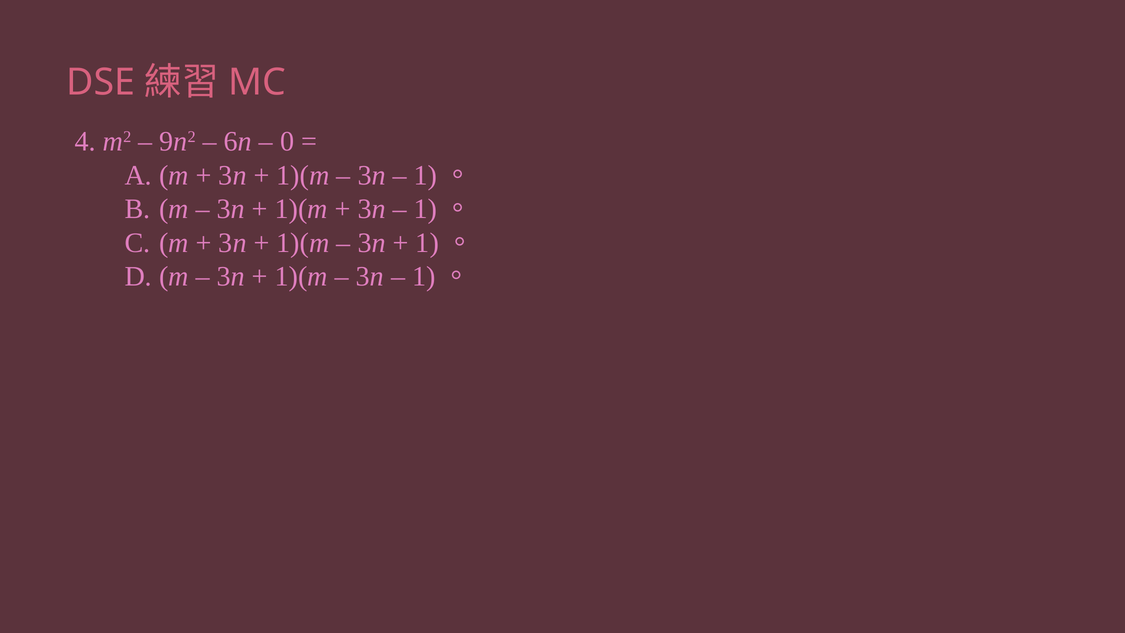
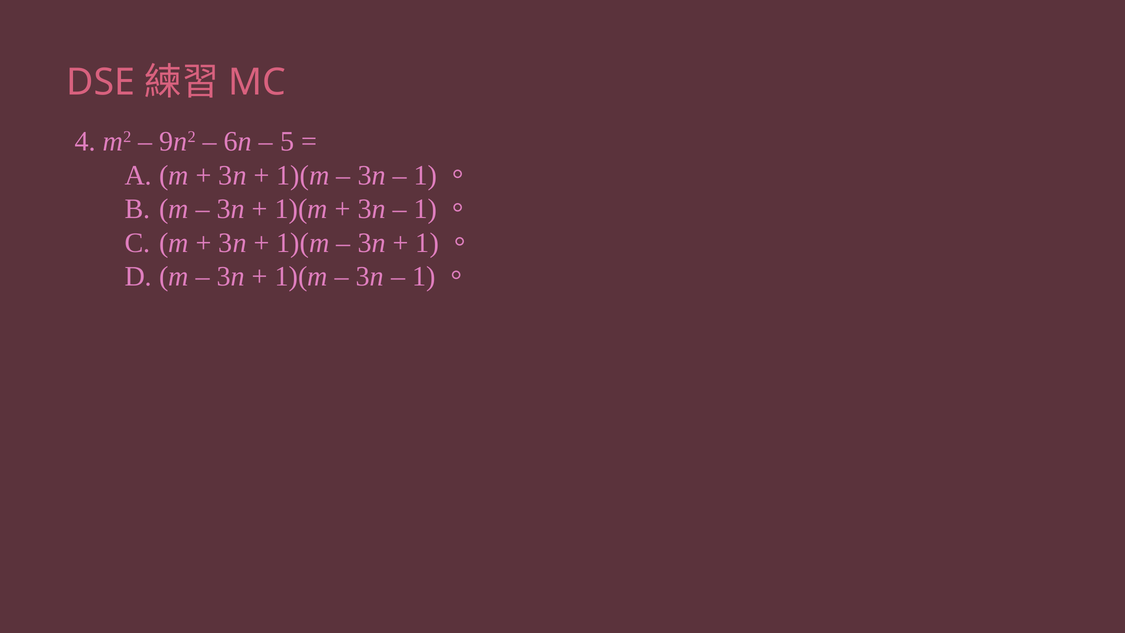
0: 0 -> 5
